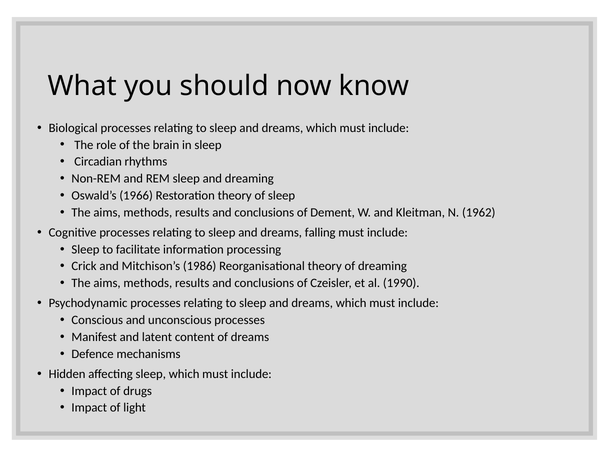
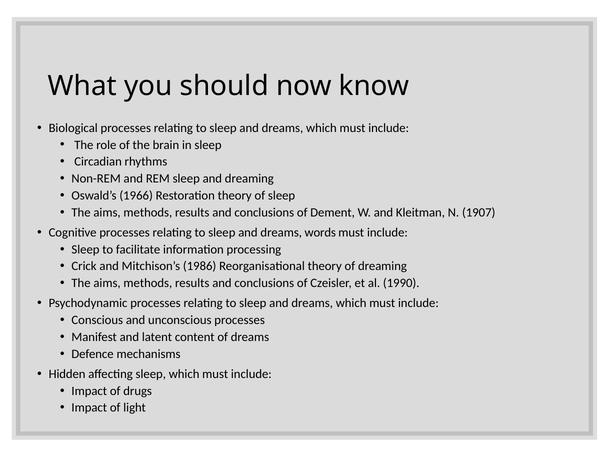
1962: 1962 -> 1907
falling: falling -> words
